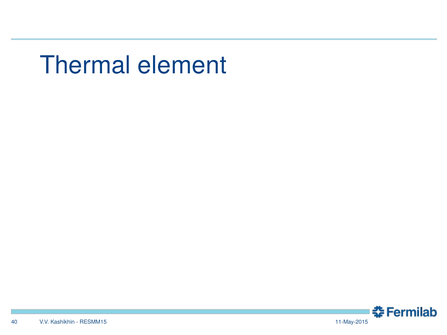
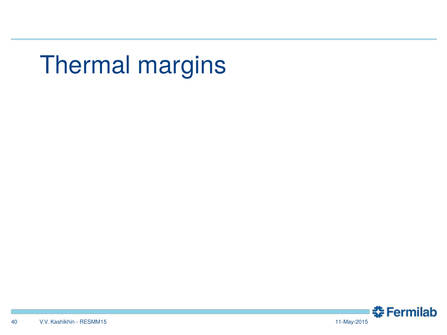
element: element -> margins
